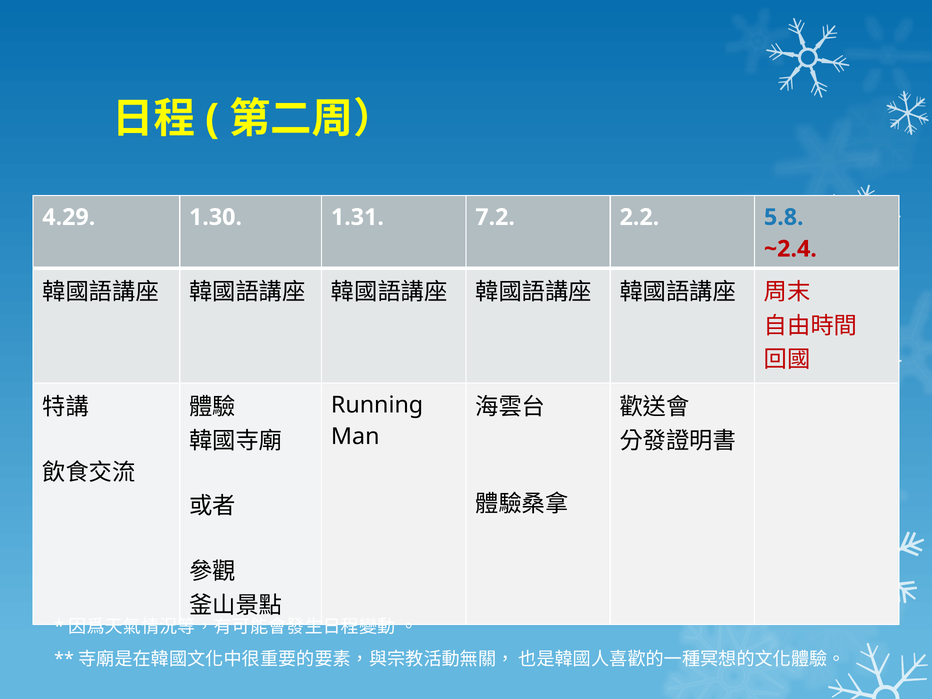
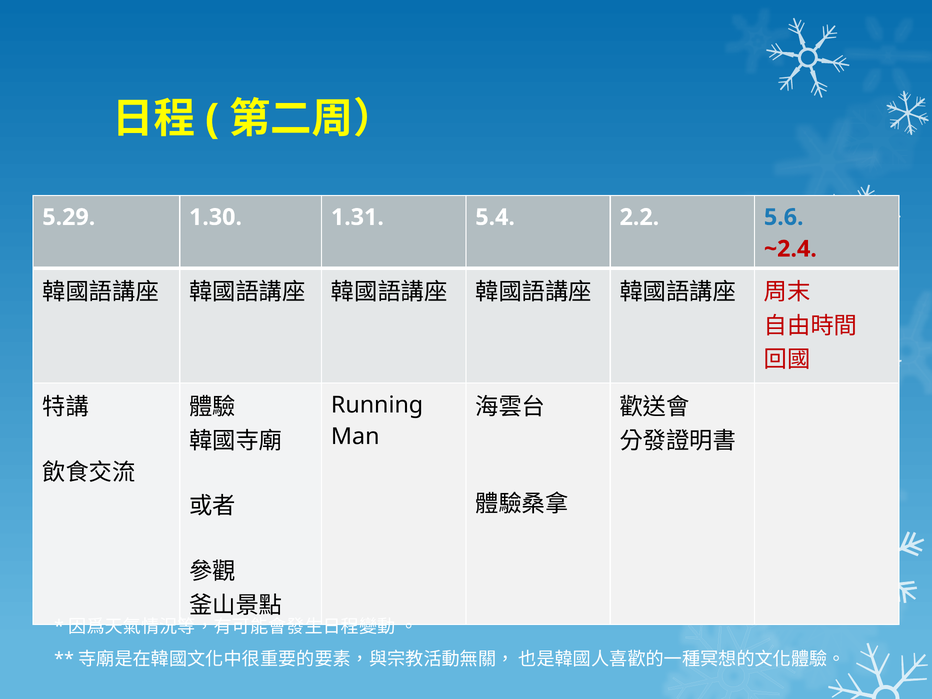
4.29: 4.29 -> 5.29
7.2: 7.2 -> 5.4
5.8: 5.8 -> 5.6
